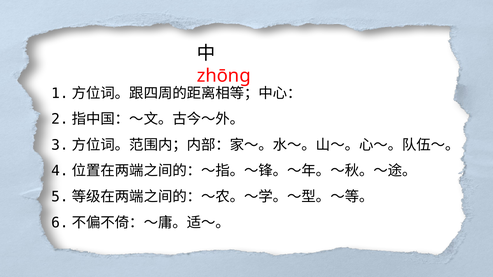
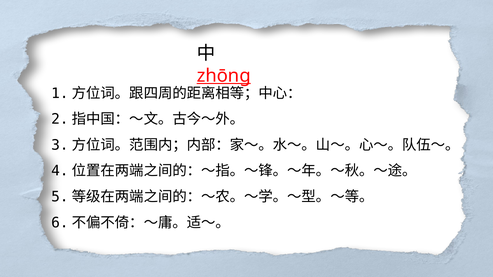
zhōng underline: none -> present
